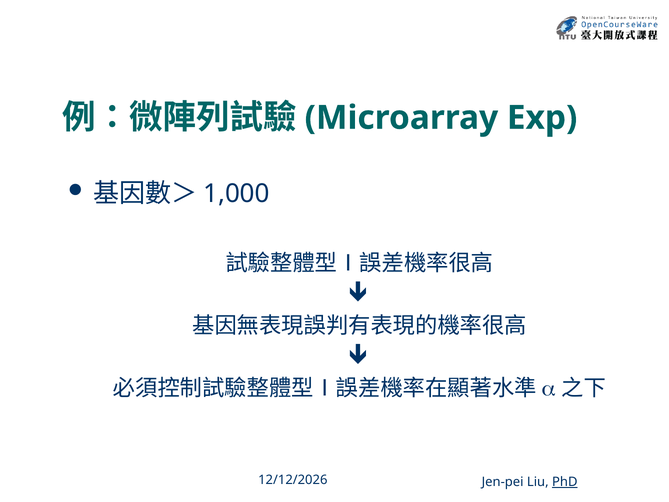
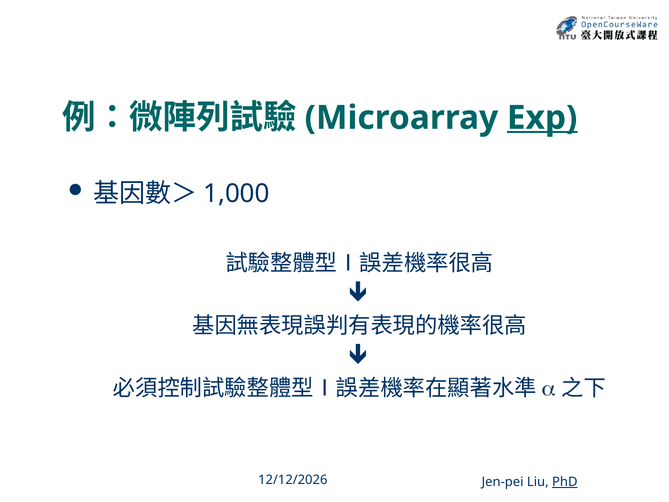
Exp underline: none -> present
